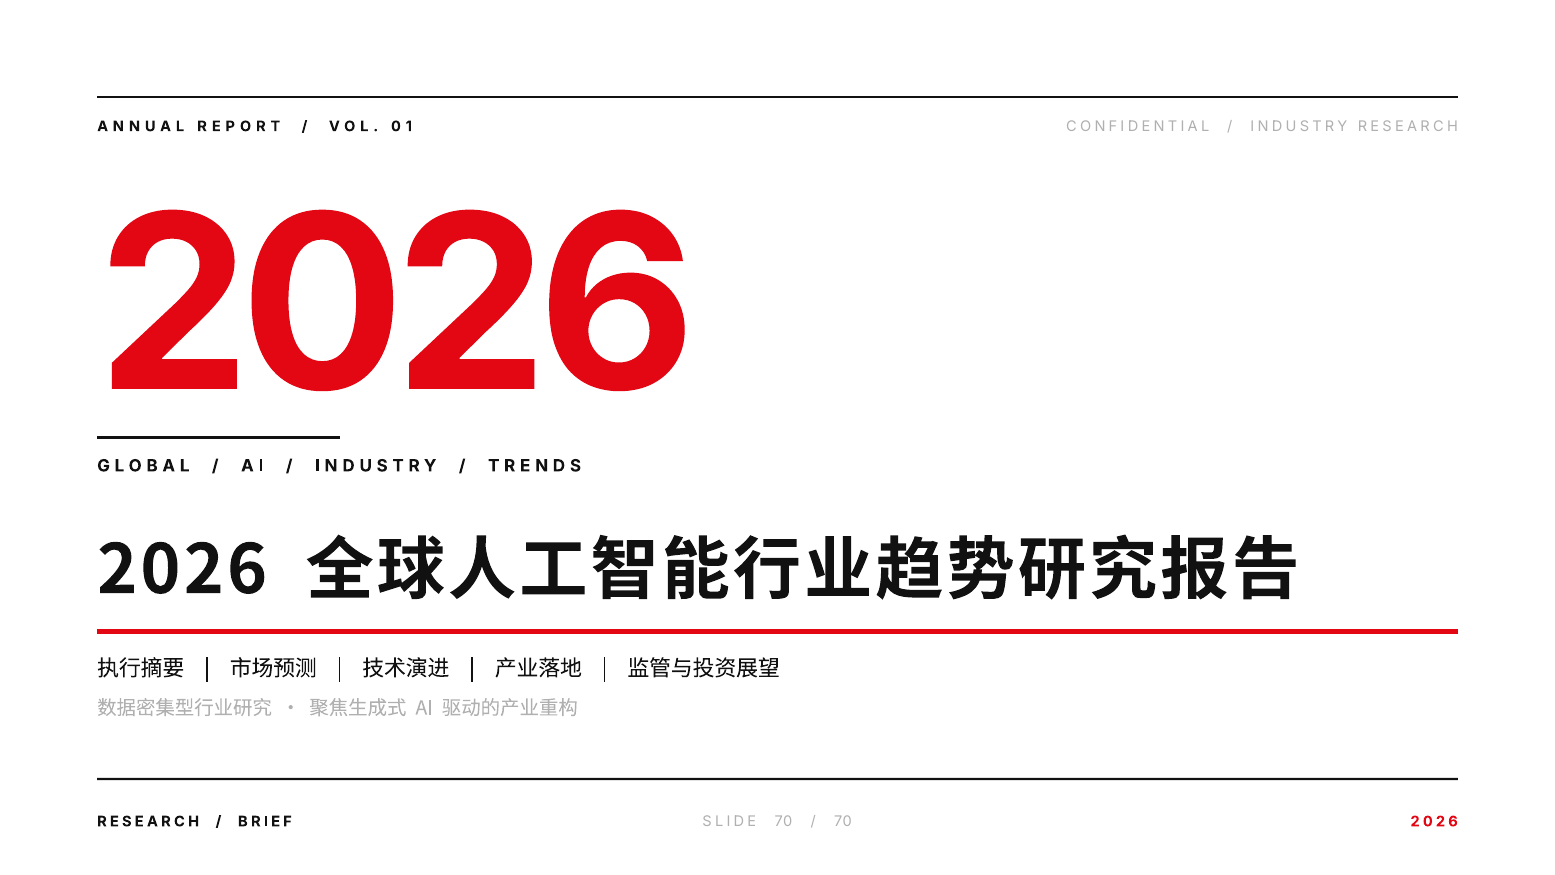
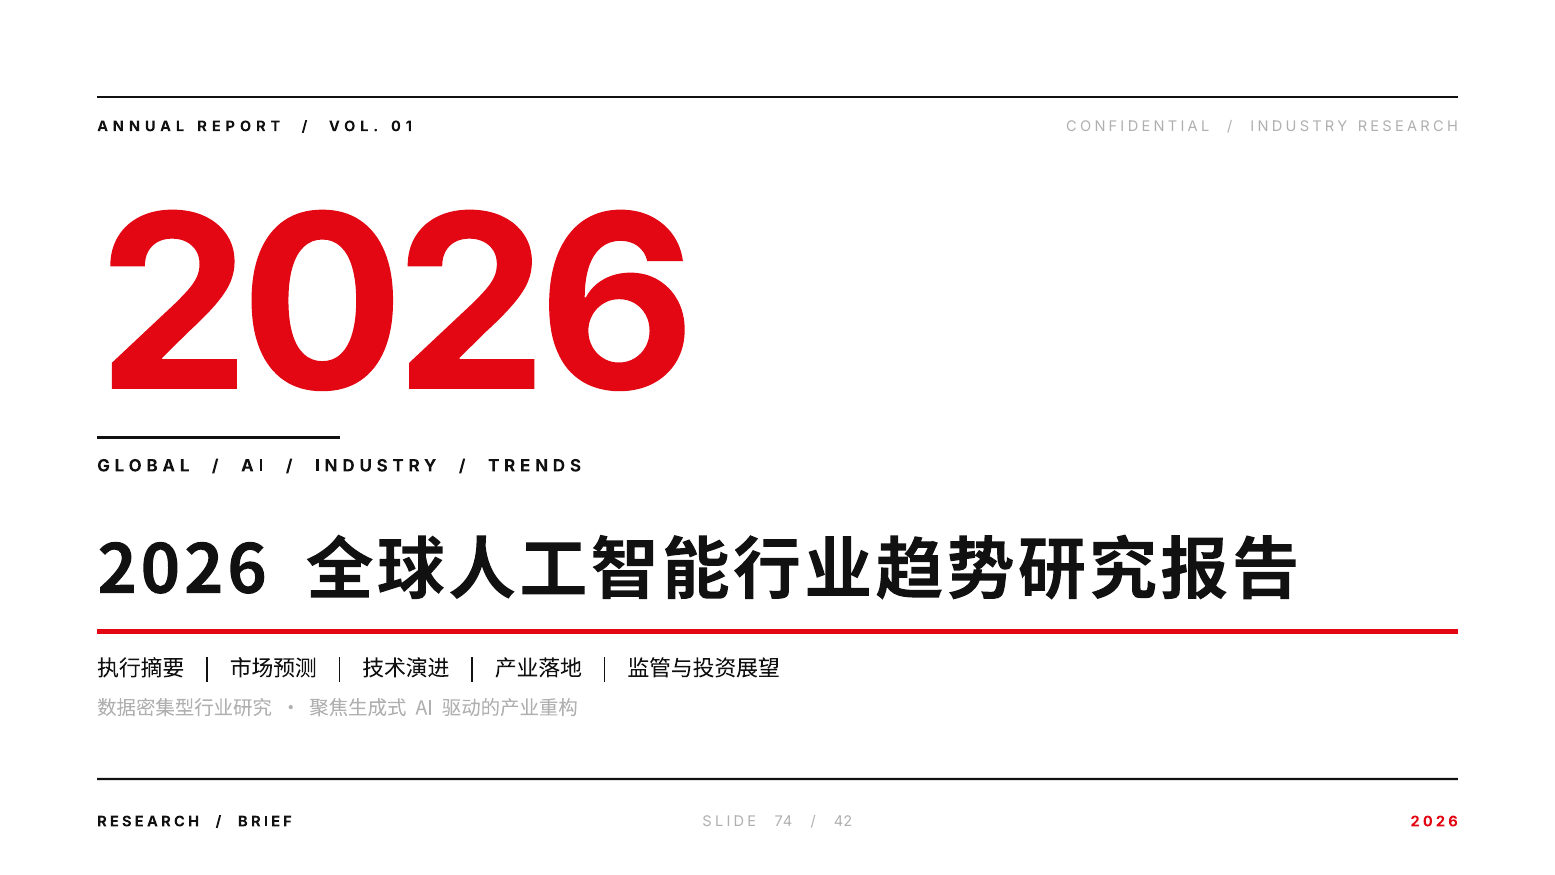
SLIDE 70: 70 -> 74
70 at (843, 821): 70 -> 42
